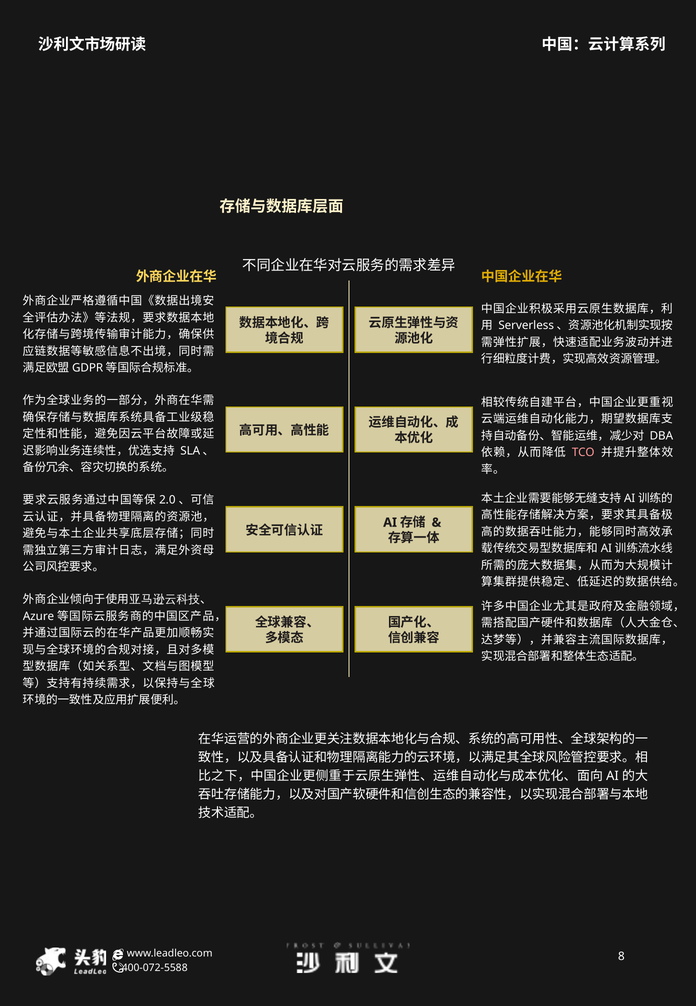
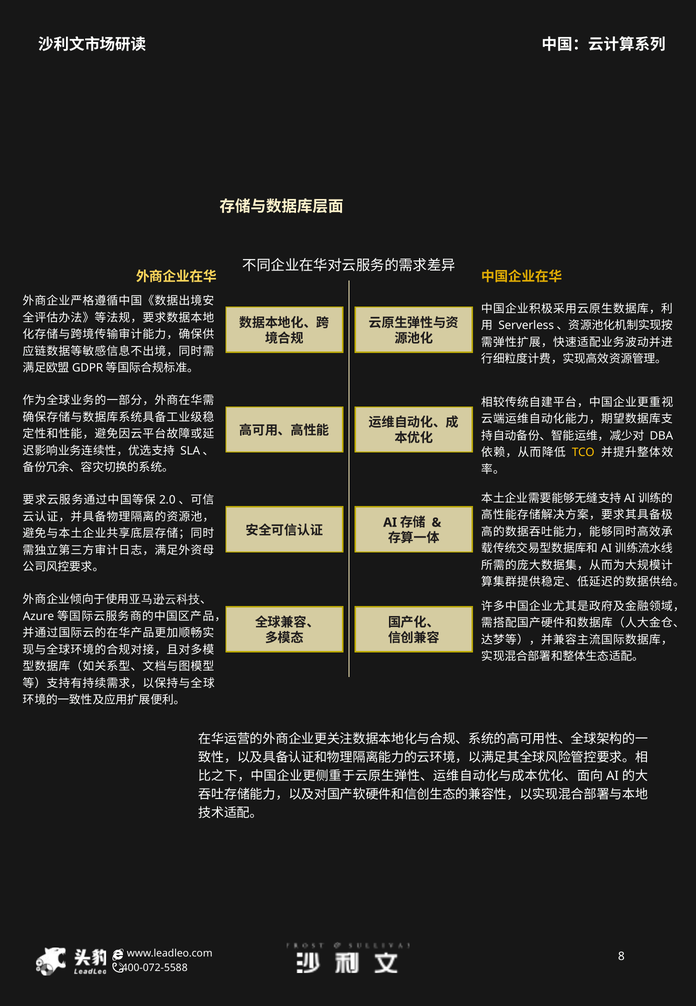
TCO colour: pink -> yellow
